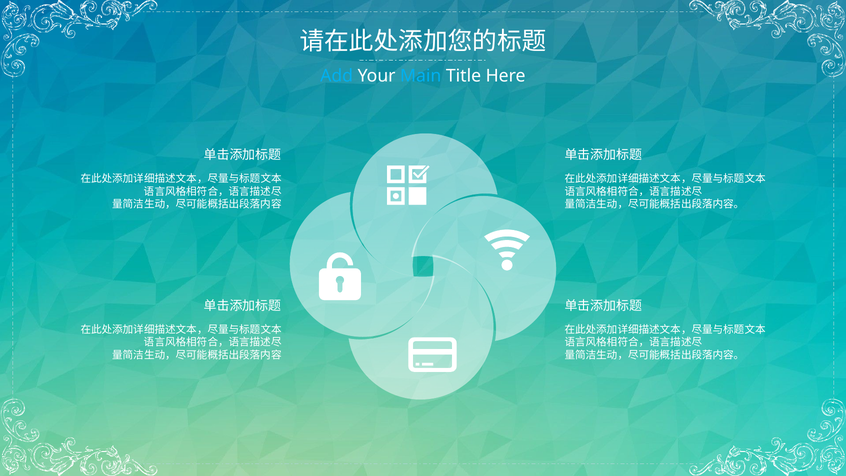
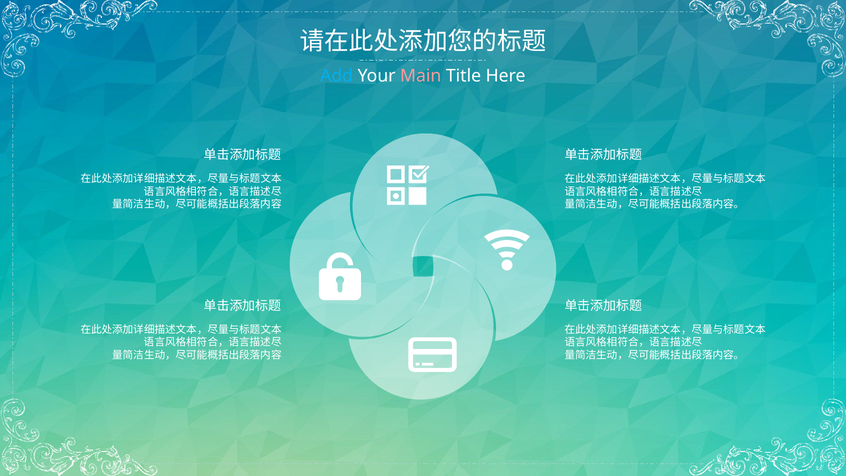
Main colour: light blue -> pink
